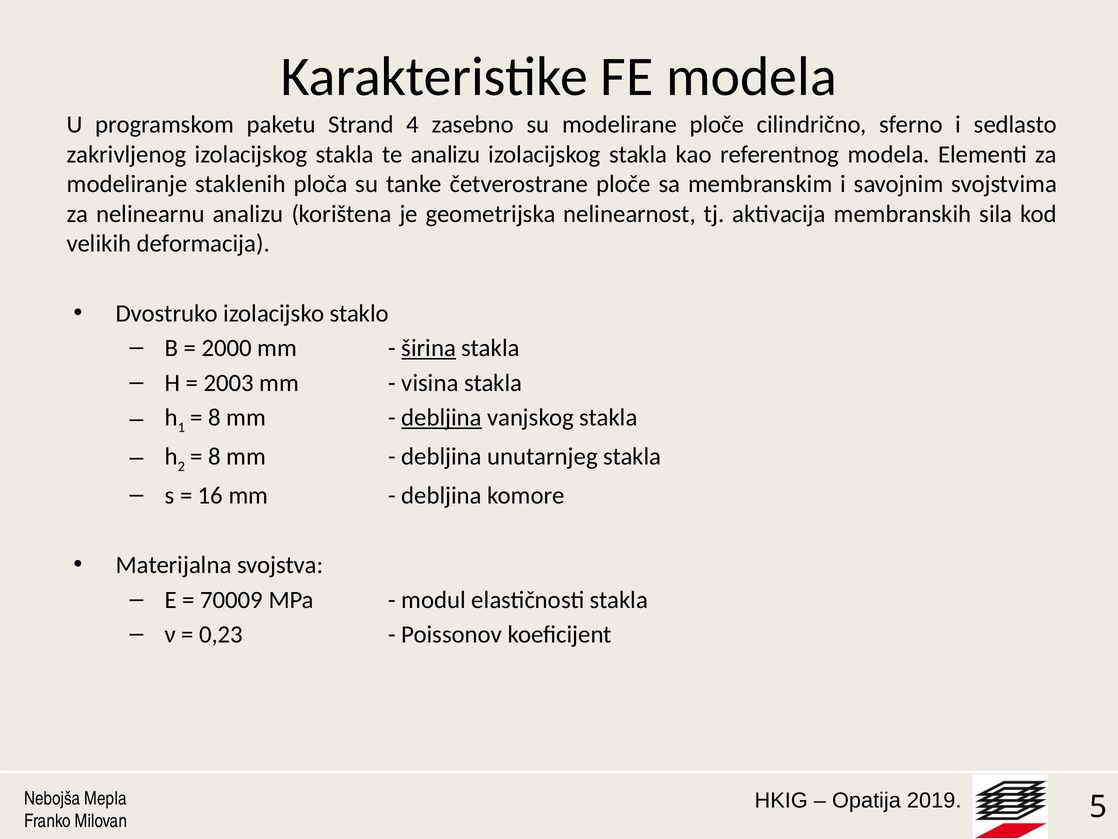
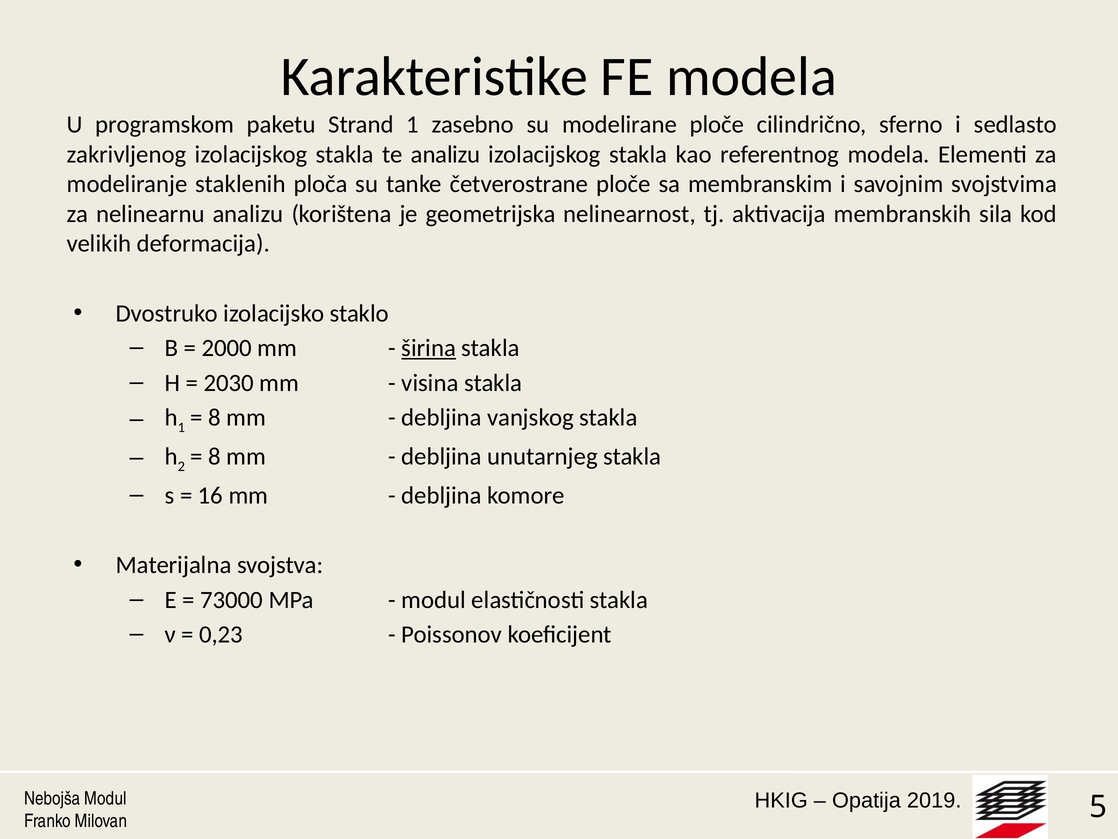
Strand 4: 4 -> 1
2003: 2003 -> 2030
debljina at (442, 417) underline: present -> none
70009: 70009 -> 73000
Nebojša Mepla: Mepla -> Modul
